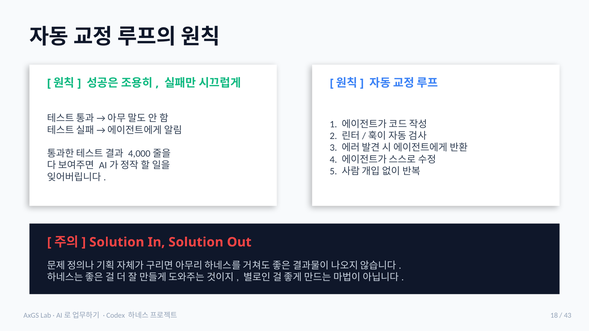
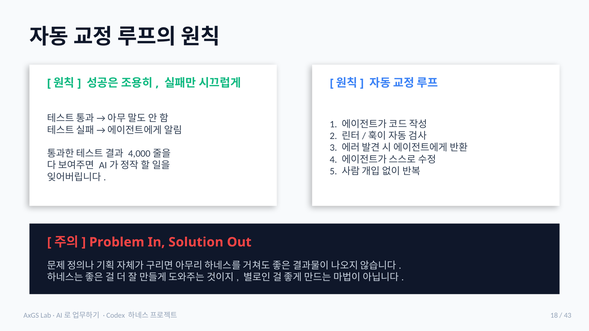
Solution at (117, 242): Solution -> Problem
